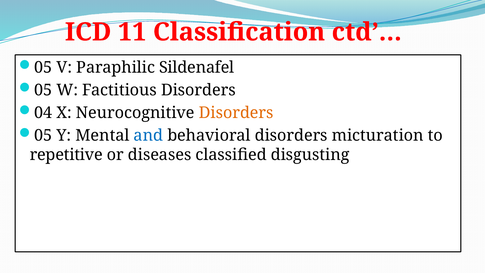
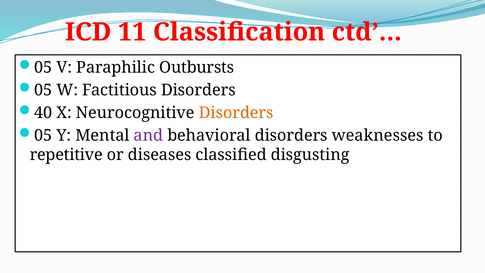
Sildenafel: Sildenafel -> Outbursts
04: 04 -> 40
and colour: blue -> purple
micturation: micturation -> weaknesses
